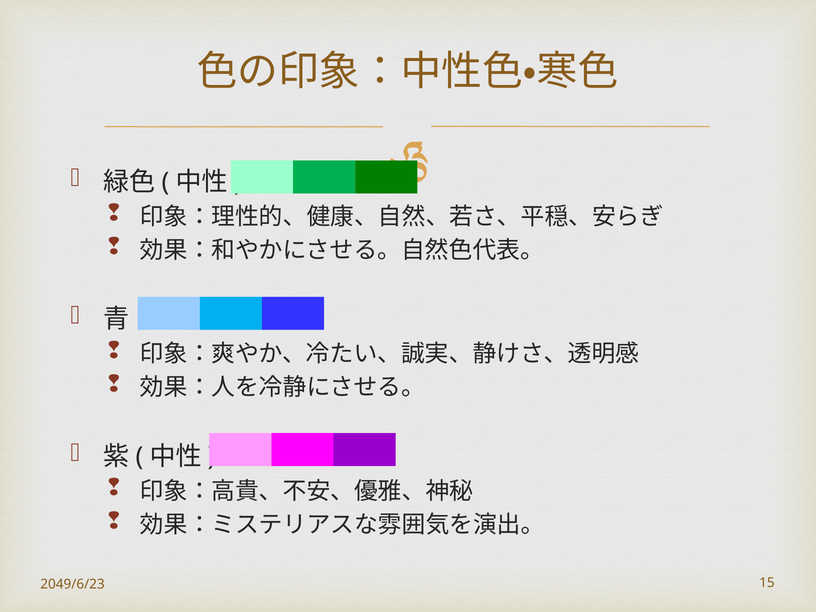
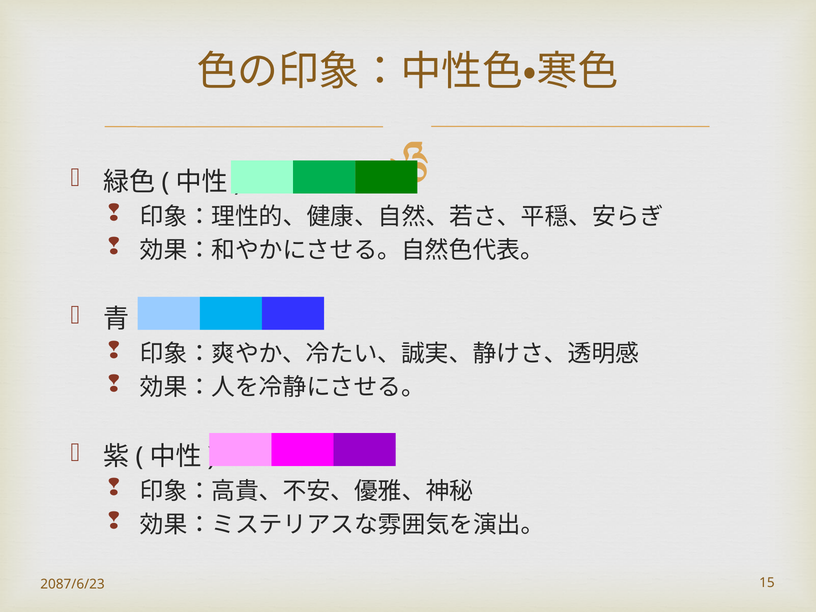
2049/6/23: 2049/6/23 -> 2087/6/23
